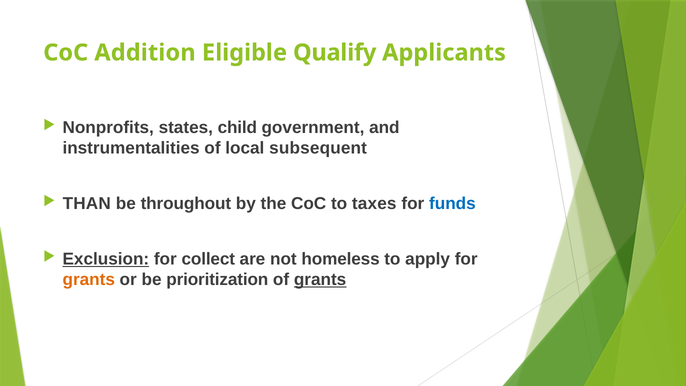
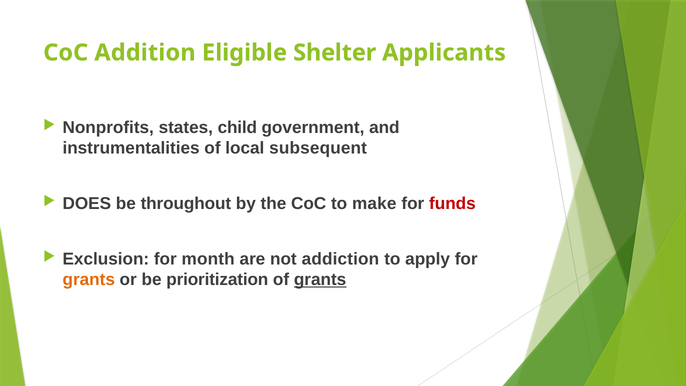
Qualify: Qualify -> Shelter
THAN: THAN -> DOES
taxes: taxes -> make
funds colour: blue -> red
Exclusion underline: present -> none
collect: collect -> month
homeless: homeless -> addiction
